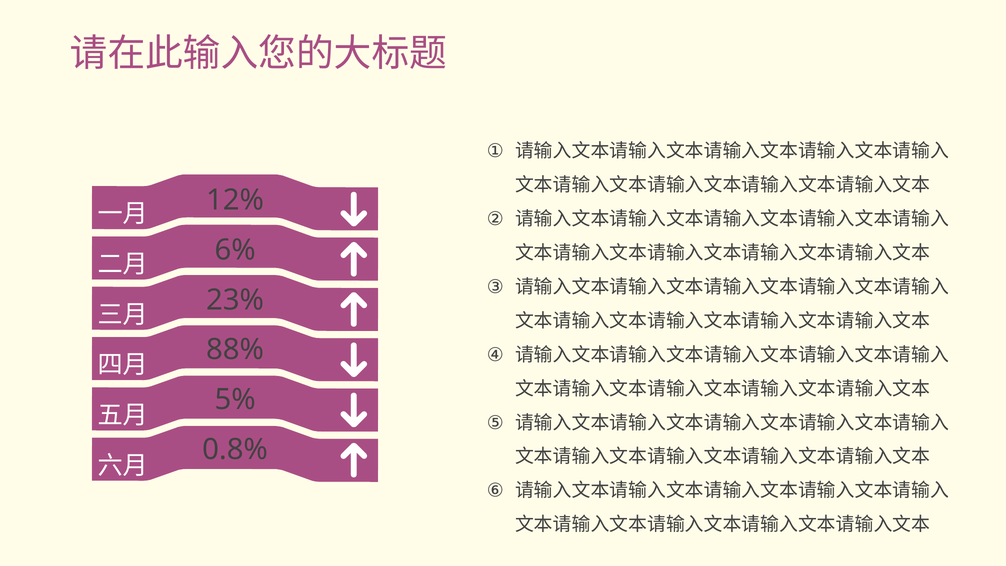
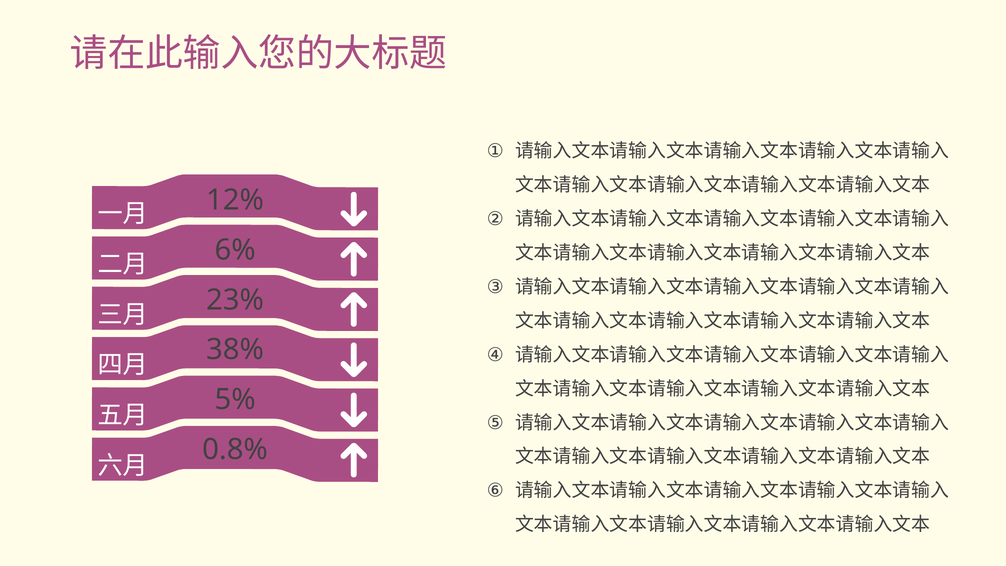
88%: 88% -> 38%
